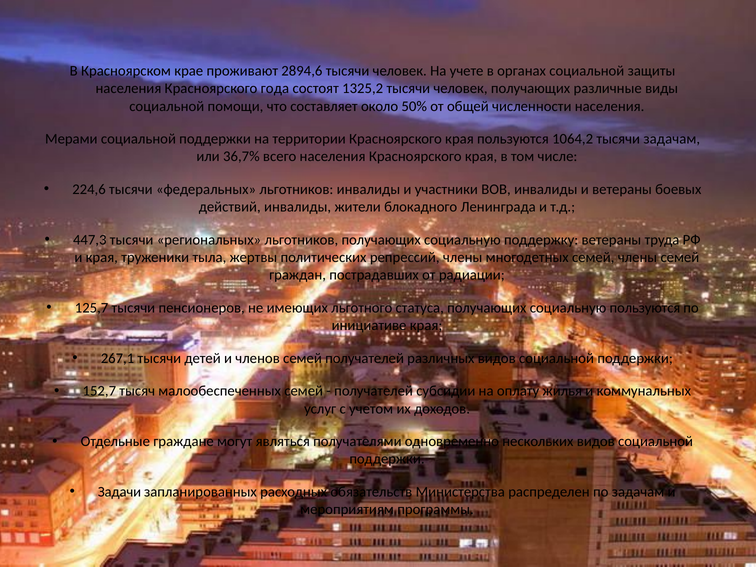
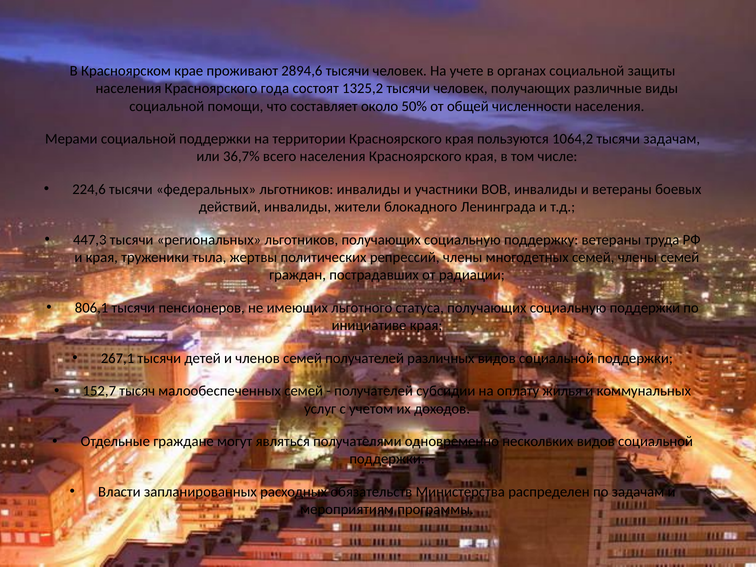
125,7: 125,7 -> 806,1
социальную пользуются: пользуются -> поддержки
Задачи: Задачи -> Власти
